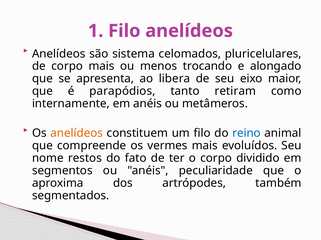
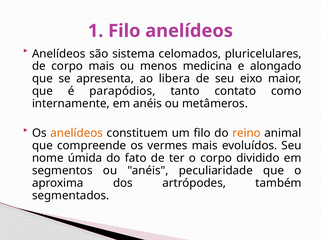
trocando: trocando -> medicina
retiram: retiram -> contato
reino colour: blue -> orange
restos: restos -> úmida
